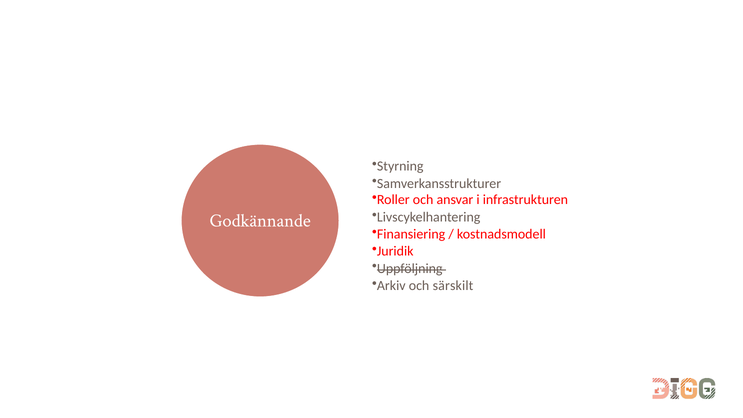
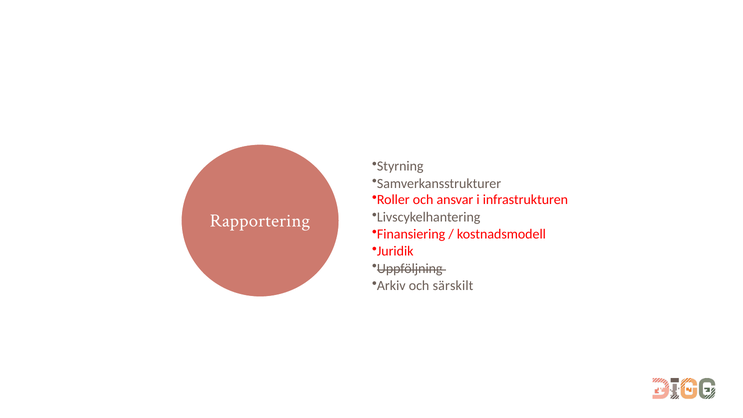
Godkännande: Godkännande -> Rapportering
